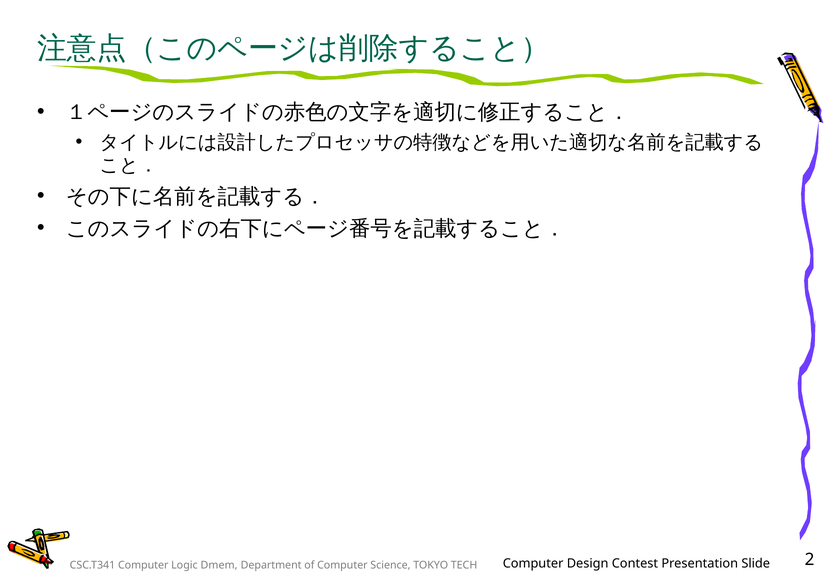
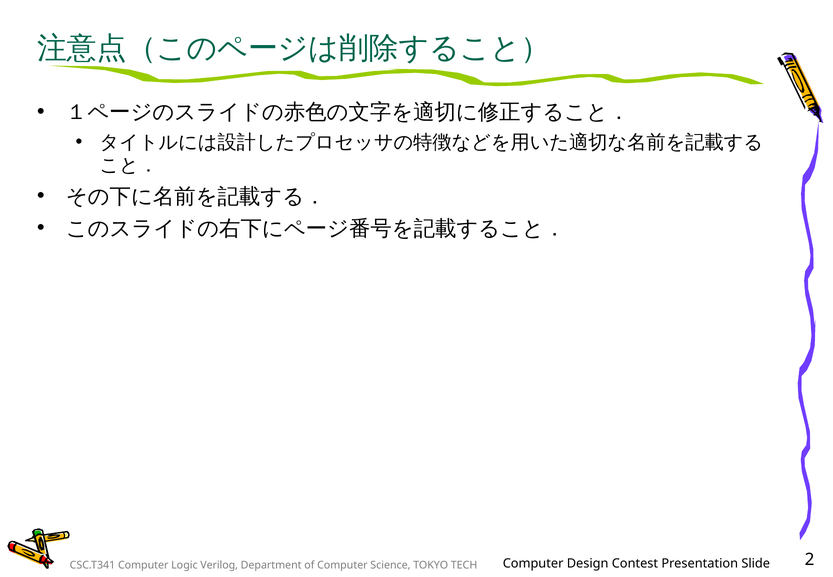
Dmem: Dmem -> Verilog
